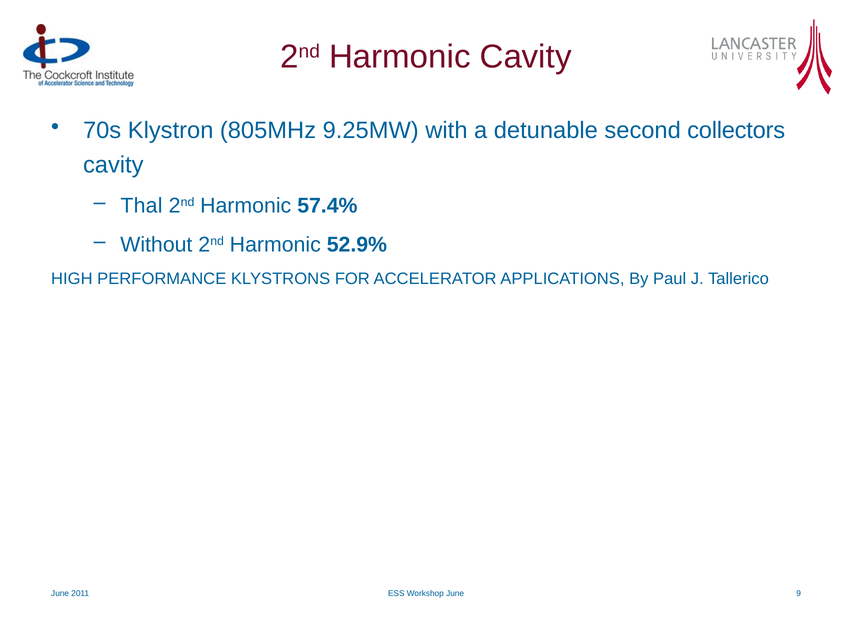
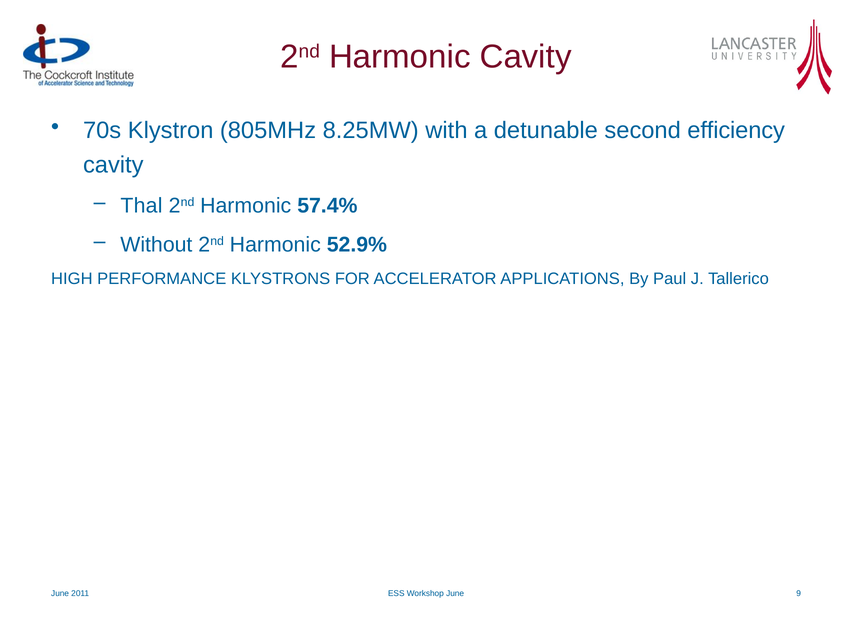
9.25MW: 9.25MW -> 8.25MW
collectors: collectors -> efficiency
